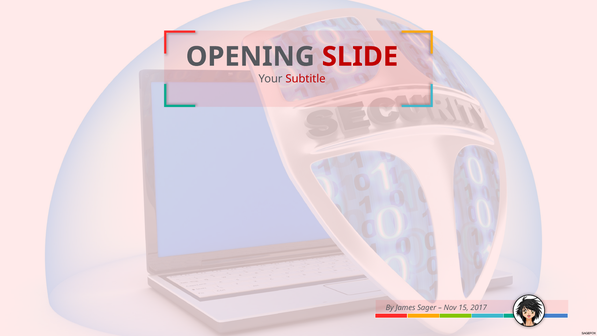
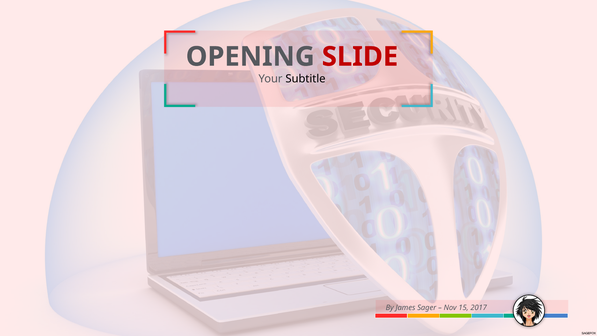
Subtitle colour: red -> black
